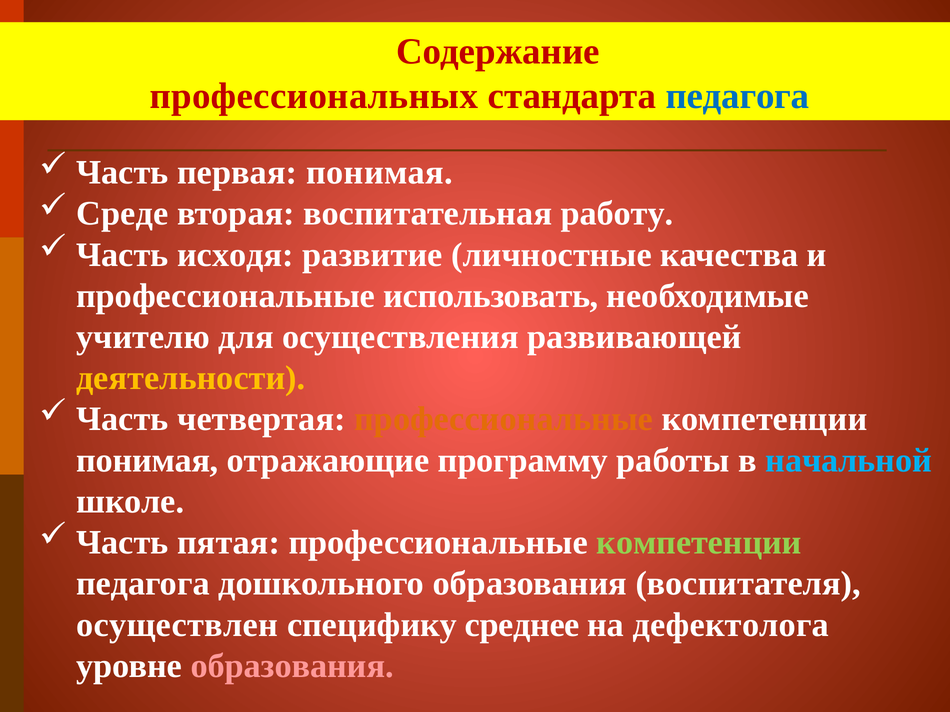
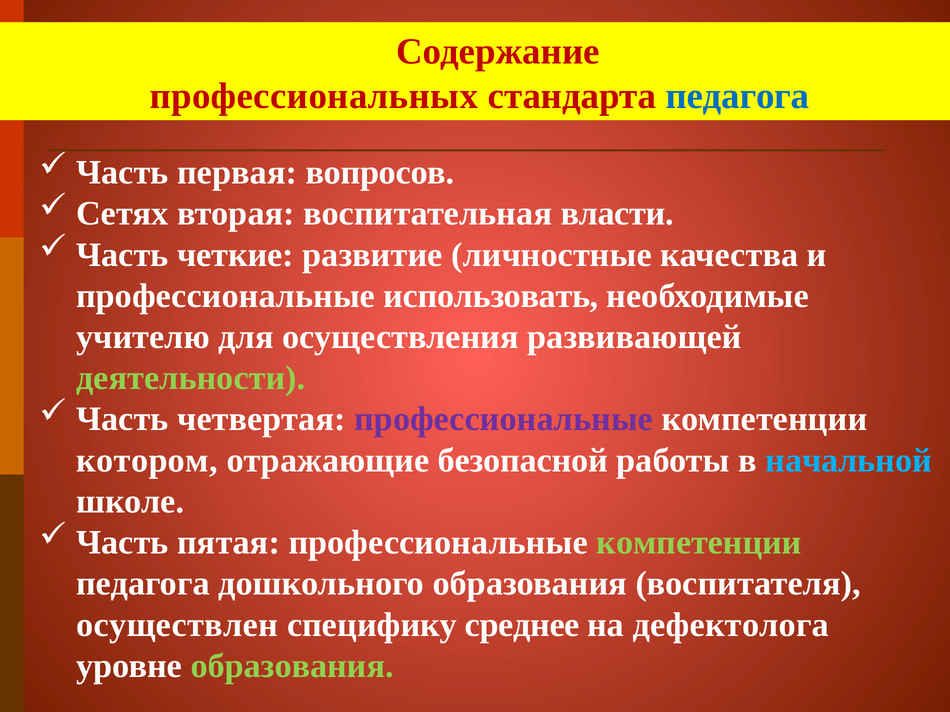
первая понимая: понимая -> вопросов
Среде: Среде -> Сетях
работу: работу -> власти
исходя: исходя -> четкие
деятельности colour: yellow -> light green
профессиональные at (504, 419) colour: orange -> purple
понимая at (147, 461): понимая -> котором
программу: программу -> безопасной
образования at (292, 666) colour: pink -> light green
